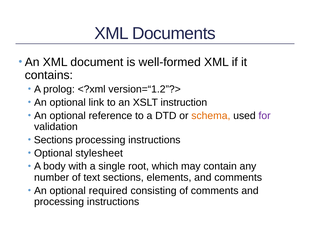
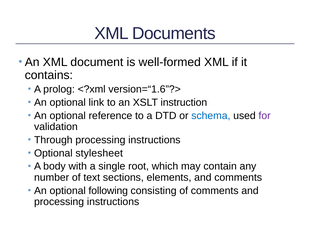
version=“1.2”?>: version=“1.2”?> -> version=“1.6”?>
schema colour: orange -> blue
Sections at (53, 140): Sections -> Through
required: required -> following
